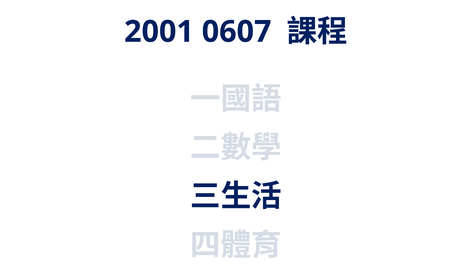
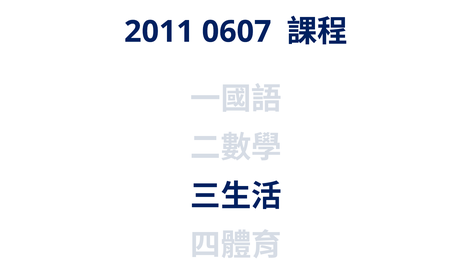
2001: 2001 -> 2011
